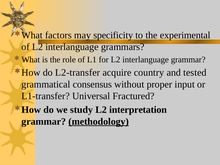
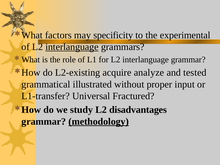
interlanguage at (72, 47) underline: none -> present
L2-transfer: L2-transfer -> L2-existing
country: country -> analyze
consensus: consensus -> illustrated
interpretation: interpretation -> disadvantages
